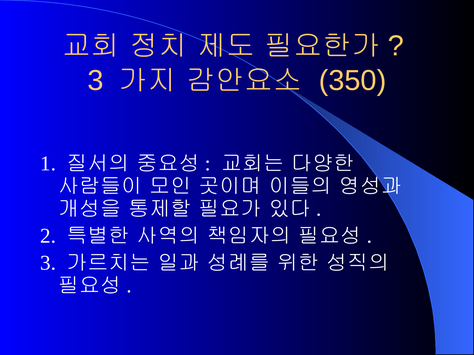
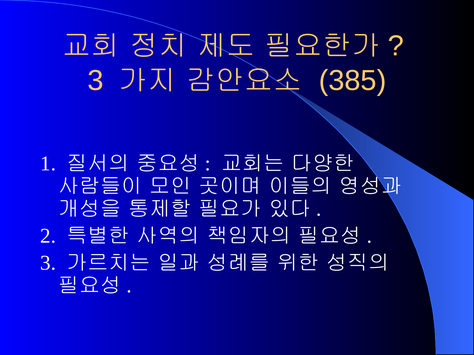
350: 350 -> 385
